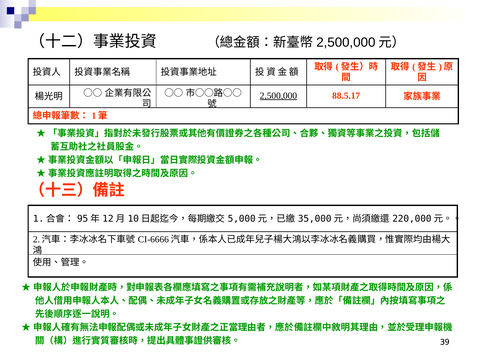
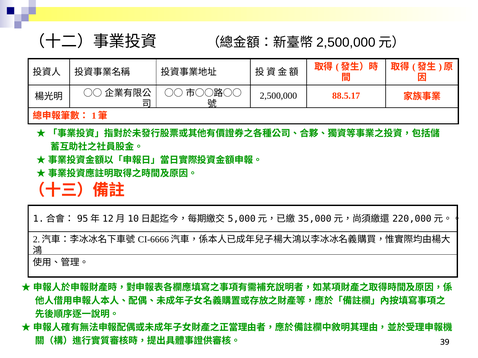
2,500,000 underline: present -> none
